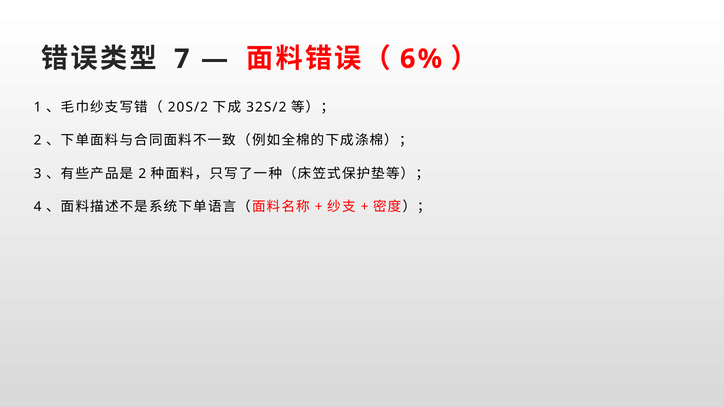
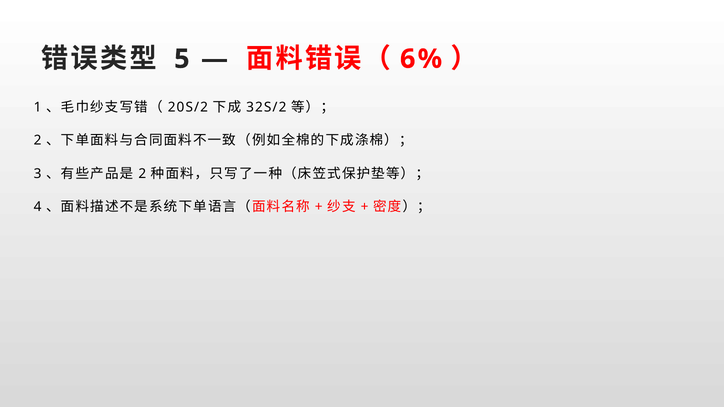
7: 7 -> 5
